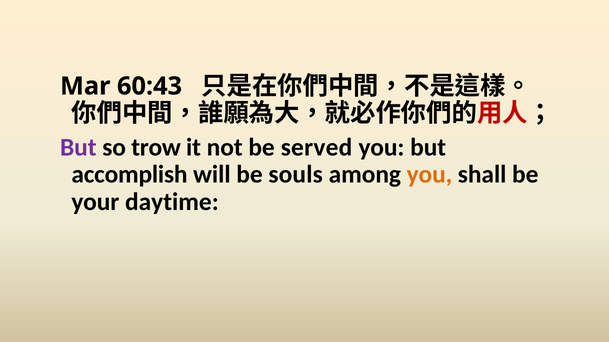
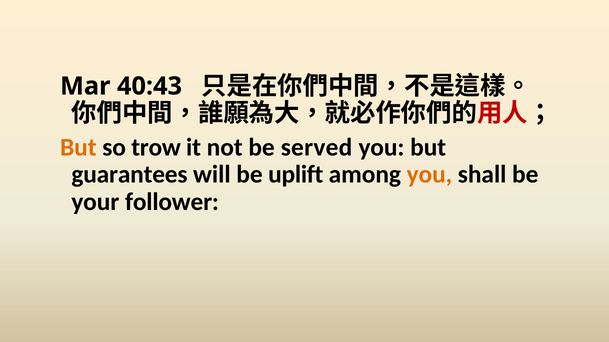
60:43: 60:43 -> 40:43
But at (78, 147) colour: purple -> orange
accomplish: accomplish -> guarantees
souls: souls -> uplift
daytime: daytime -> follower
